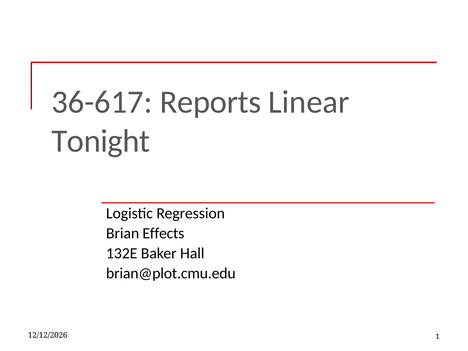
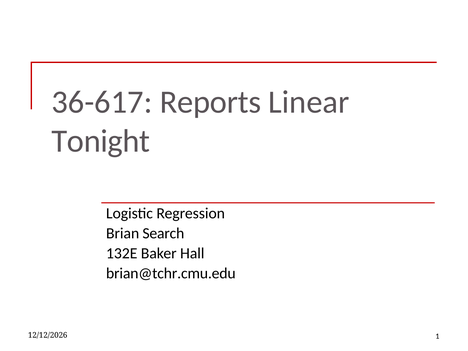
Effects: Effects -> Search
brian@plot.cmu.edu: brian@plot.cmu.edu -> brian@tchr.cmu.edu
